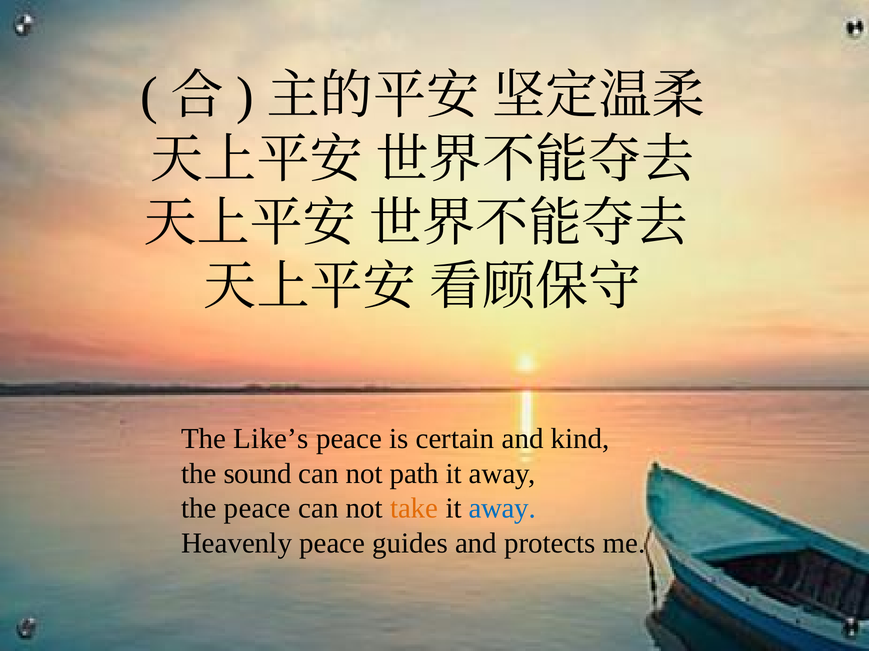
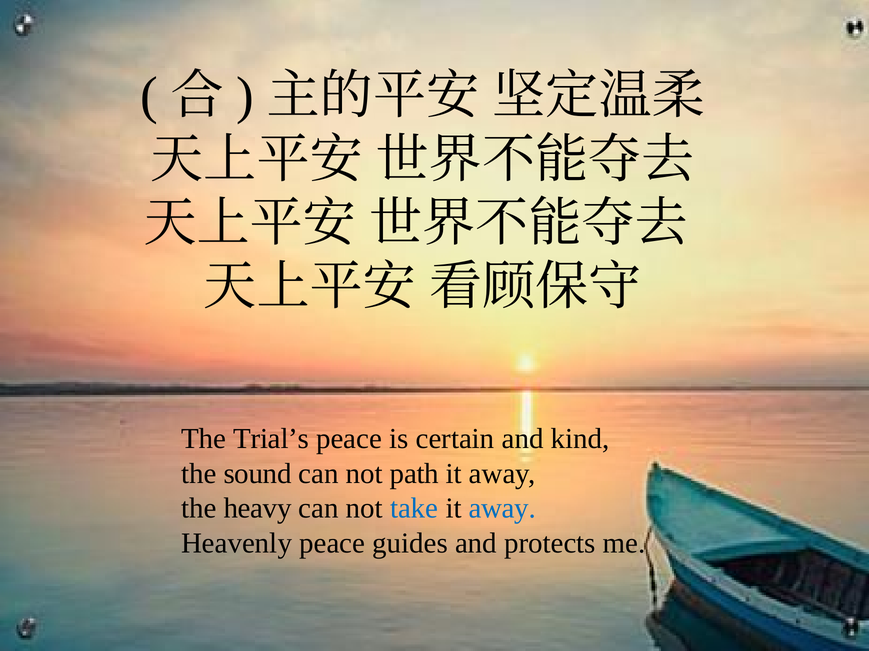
Like’s: Like’s -> Trial’s
the peace: peace -> heavy
take colour: orange -> blue
